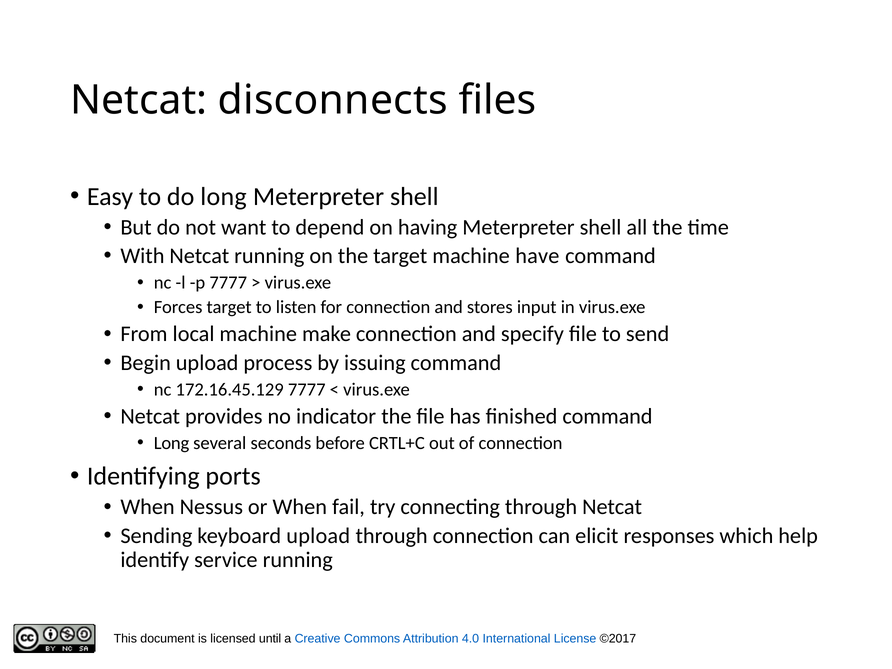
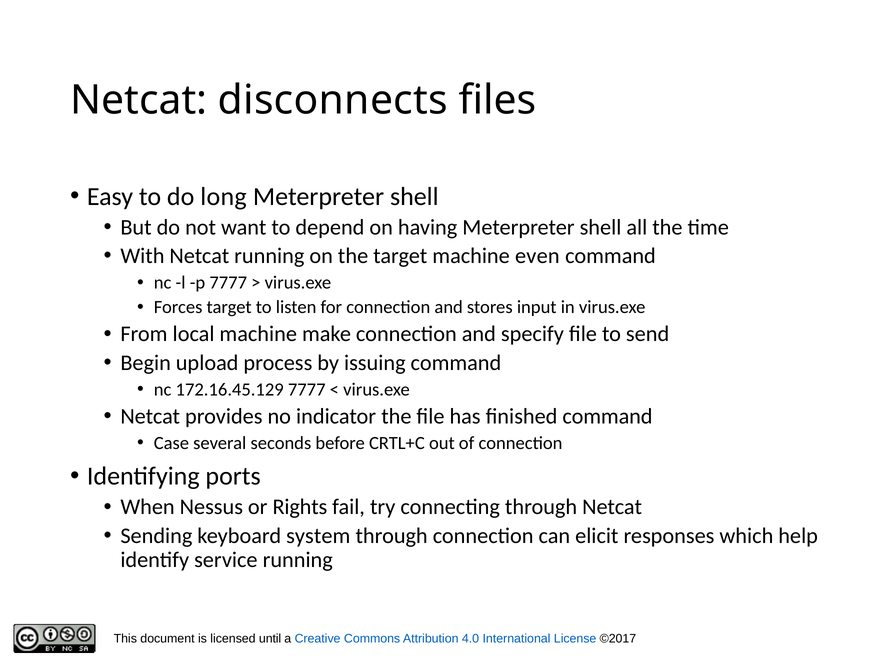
have: have -> even
Long at (172, 443): Long -> Case
or When: When -> Rights
keyboard upload: upload -> system
